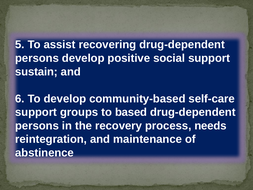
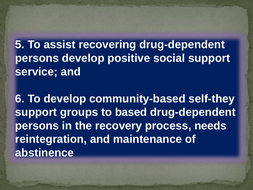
sustain: sustain -> service
self-care: self-care -> self-they
